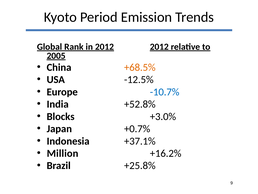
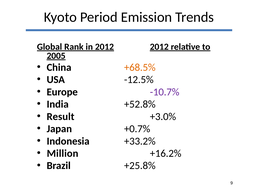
-10.7% colour: blue -> purple
Blocks: Blocks -> Result
+37.1%: +37.1% -> +33.2%
